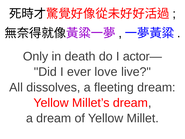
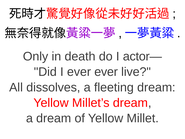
ever love: love -> ever
